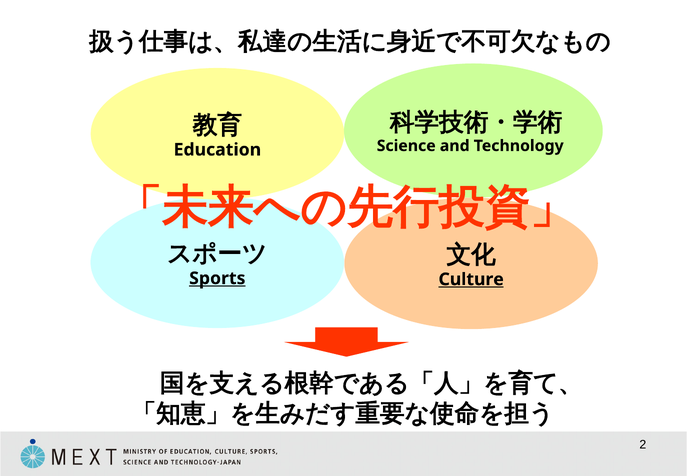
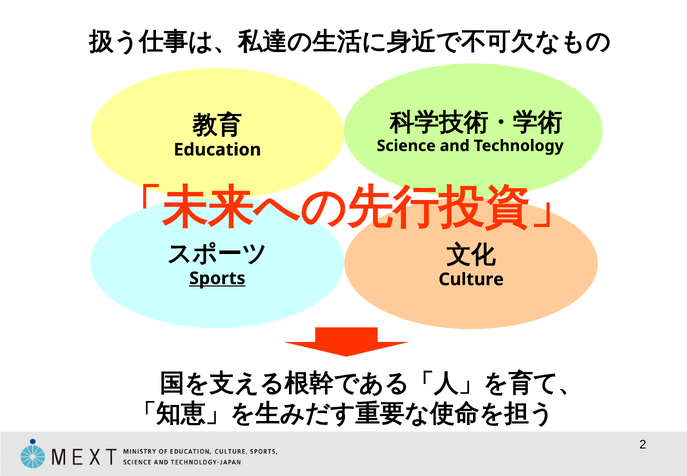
Culture underline: present -> none
